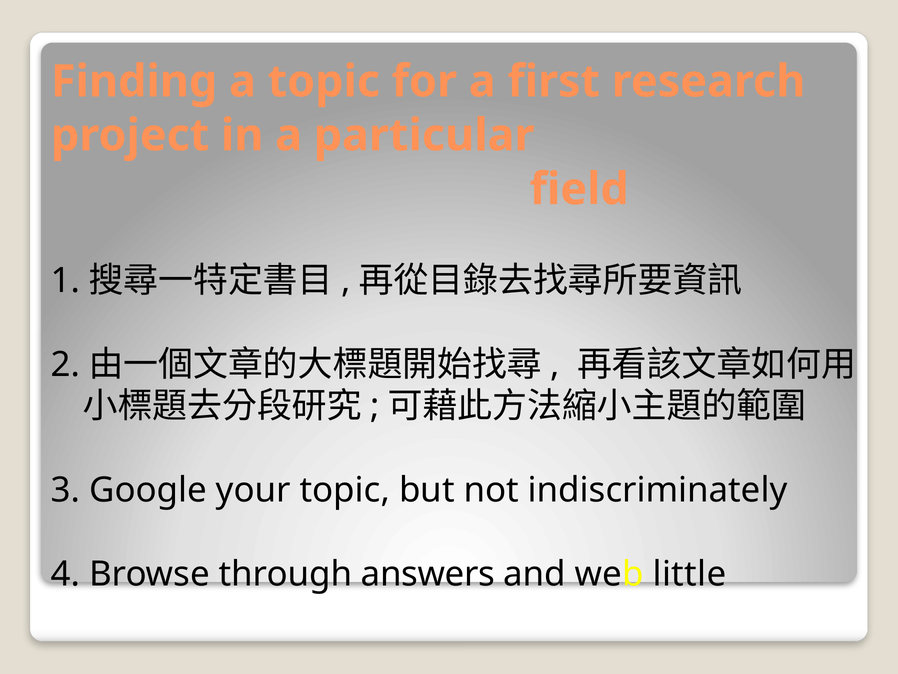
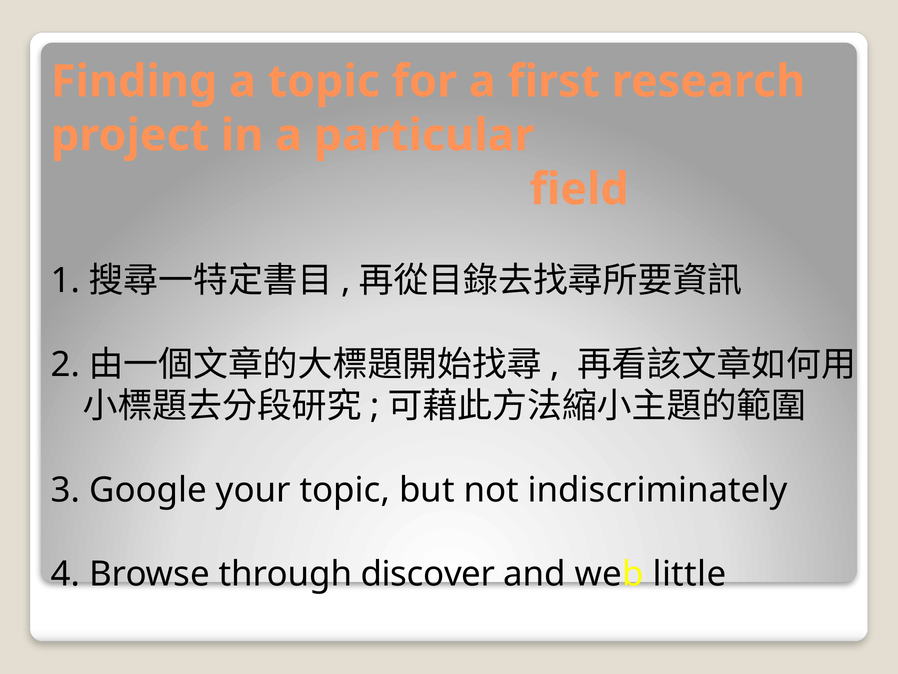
answers: answers -> discover
